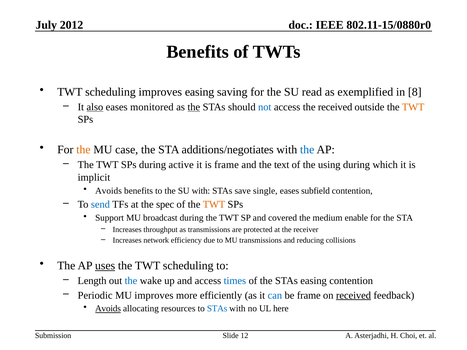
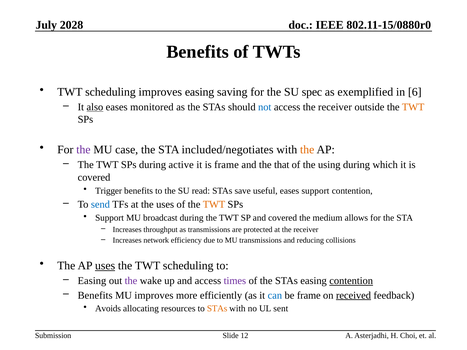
2012: 2012 -> 2028
read: read -> spec
8: 8 -> 6
the at (194, 107) underline: present -> none
access the received: received -> receiver
the at (83, 150) colour: orange -> purple
additions/negotiates: additions/negotiates -> included/negotiates
the at (307, 150) colour: blue -> orange
text: text -> that
implicit at (94, 177): implicit -> covered
Avoids at (109, 191): Avoids -> Trigger
SU with: with -> read
single: single -> useful
eases subfield: subfield -> support
the spec: spec -> uses
enable: enable -> allows
Length at (92, 281): Length -> Easing
the at (131, 281) colour: blue -> purple
times colour: blue -> purple
contention at (351, 281) underline: none -> present
Periodic at (95, 295): Periodic -> Benefits
Avoids at (108, 309) underline: present -> none
STAs at (217, 309) colour: blue -> orange
here: here -> sent
